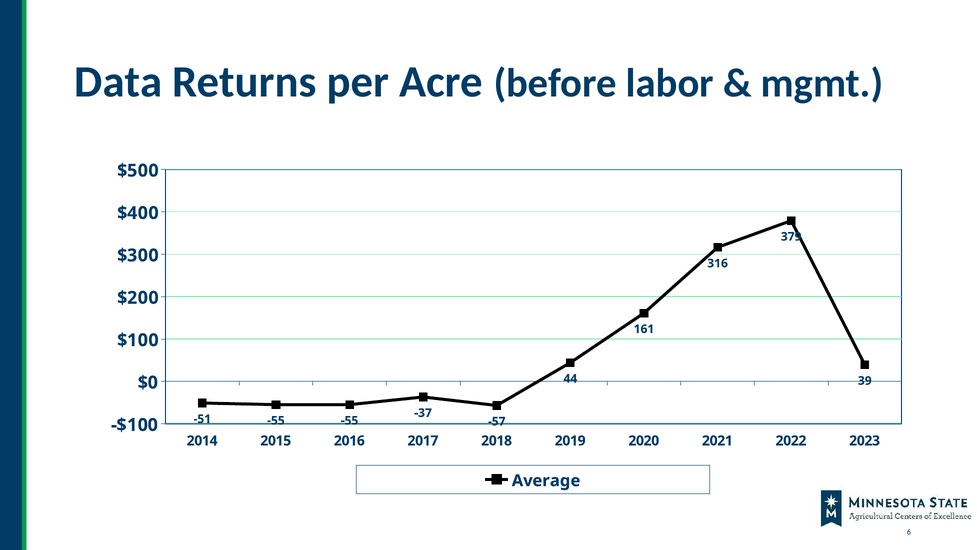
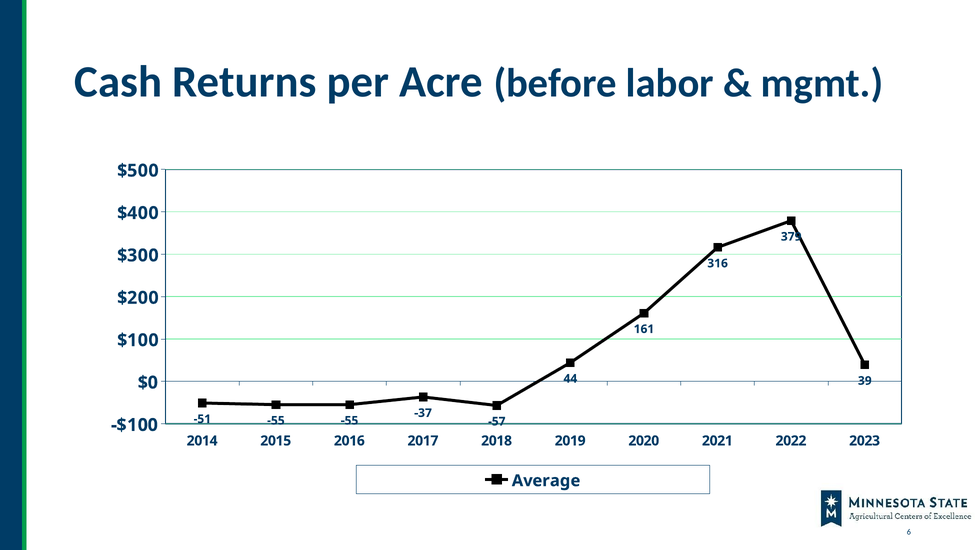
Data: Data -> Cash
